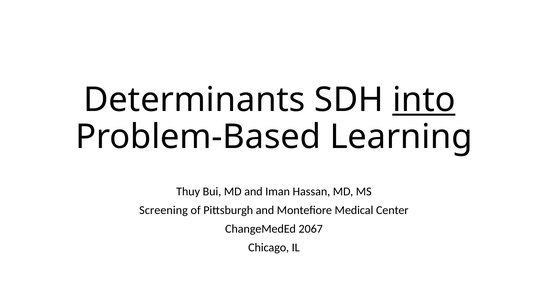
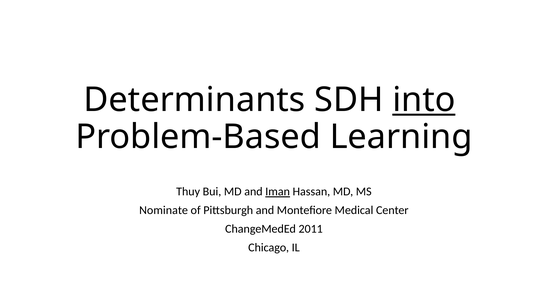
Iman underline: none -> present
Screening: Screening -> Nominate
2067: 2067 -> 2011
